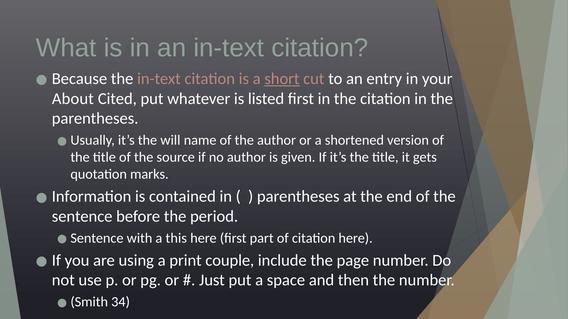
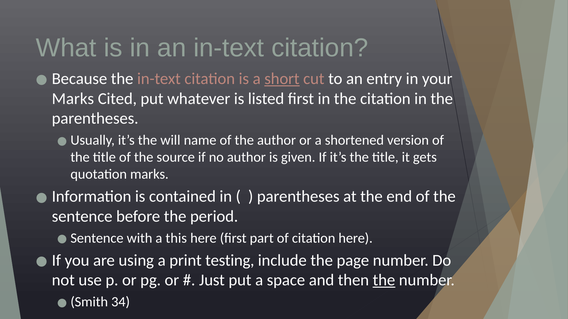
About at (73, 99): About -> Marks
couple: couple -> testing
the at (384, 281) underline: none -> present
